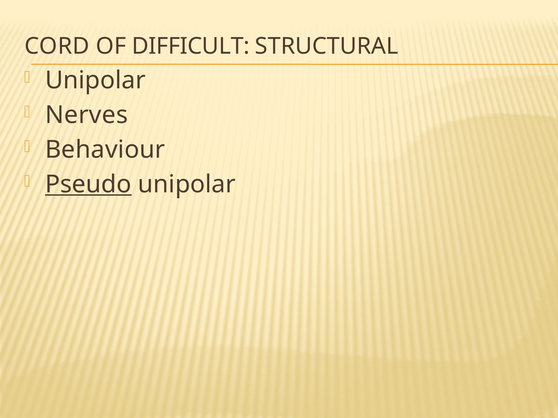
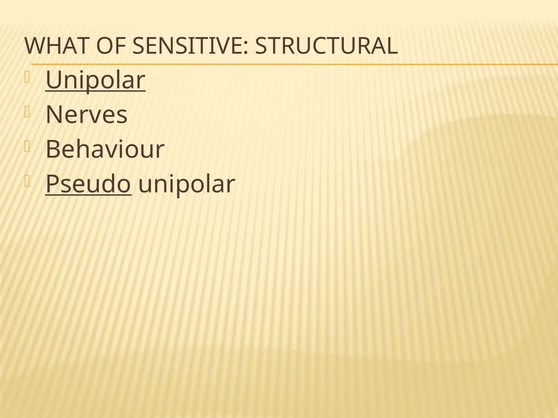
CORD: CORD -> WHAT
DIFFICULT: DIFFICULT -> SENSITIVE
Unipolar at (95, 80) underline: none -> present
